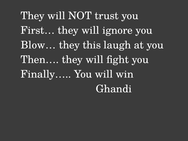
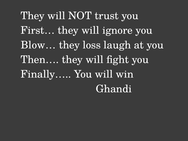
this: this -> loss
